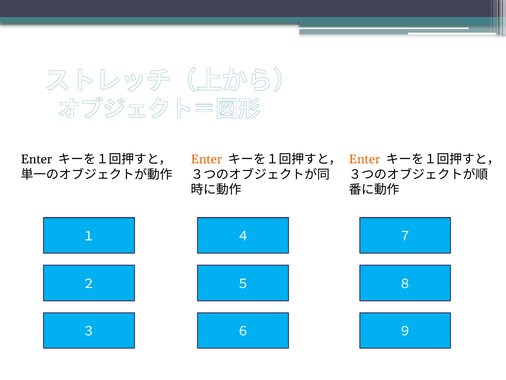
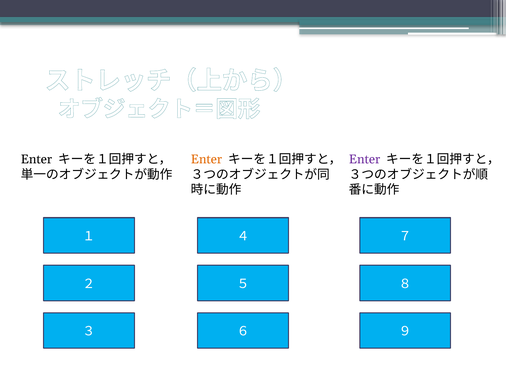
Enter at (365, 159) colour: orange -> purple
